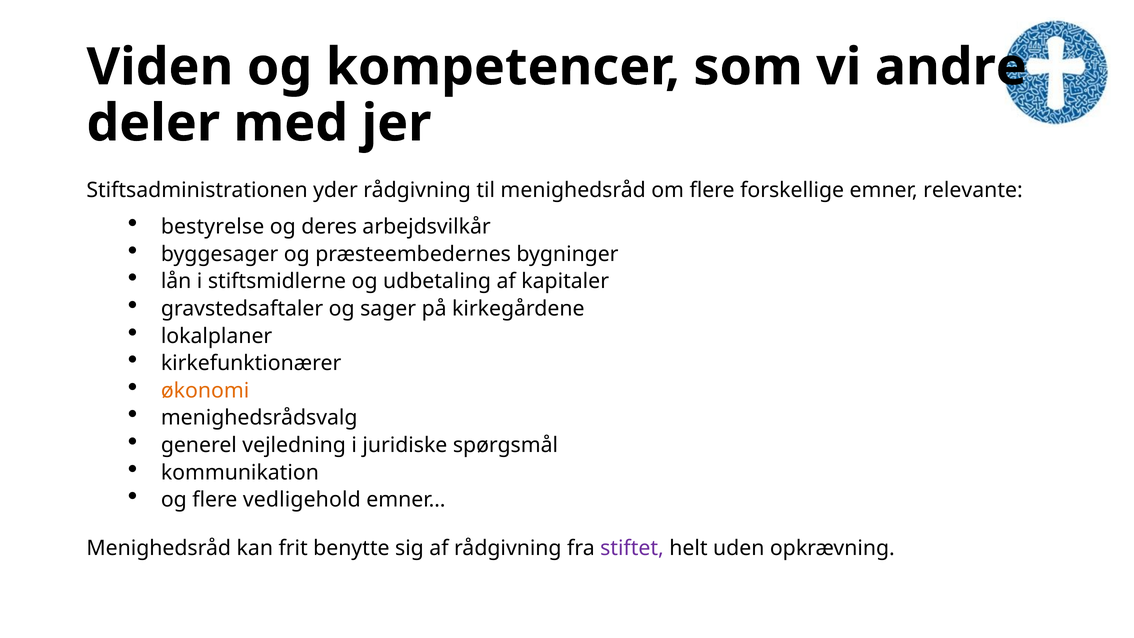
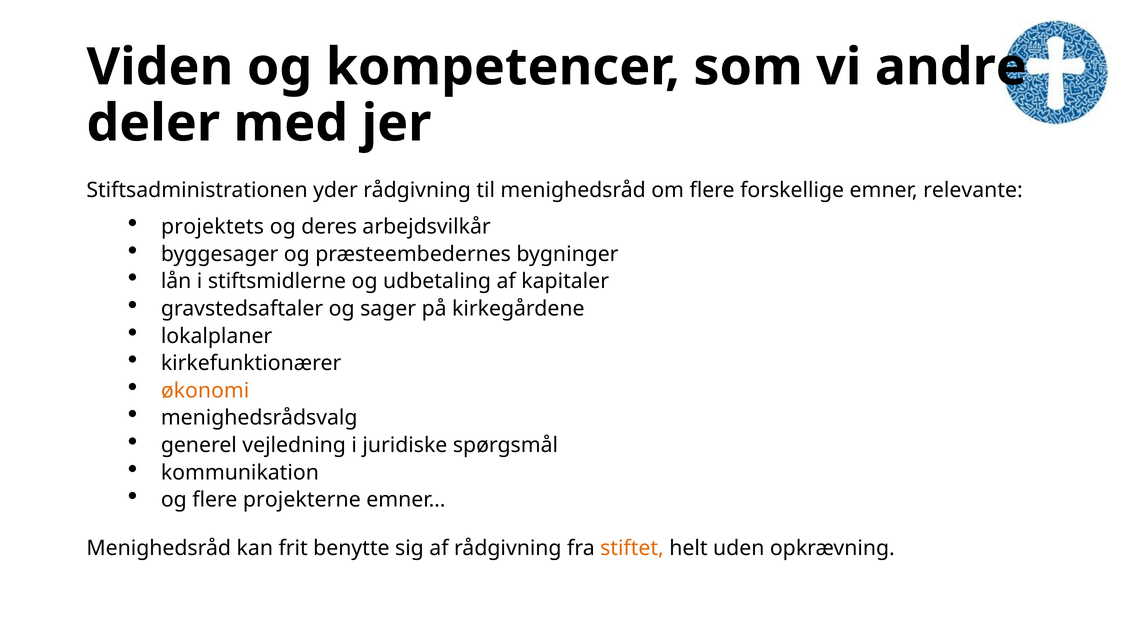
bestyrelse: bestyrelse -> projektets
vedligehold: vedligehold -> projekterne
stiftet colour: purple -> orange
